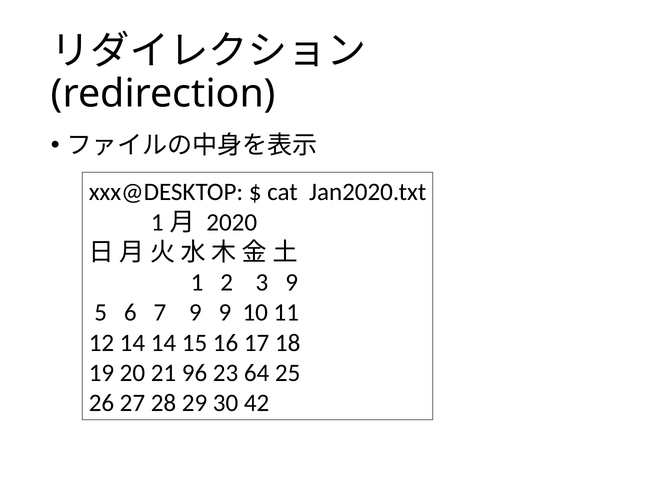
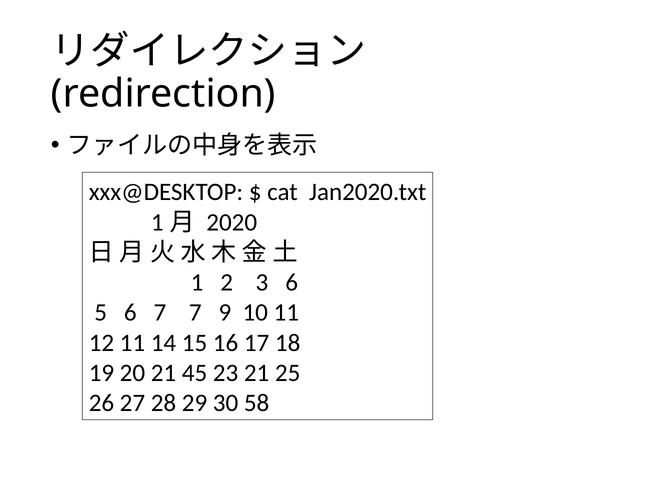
3 9: 9 -> 6
7 9: 9 -> 7
12 14: 14 -> 11
96: 96 -> 45
23 64: 64 -> 21
42: 42 -> 58
